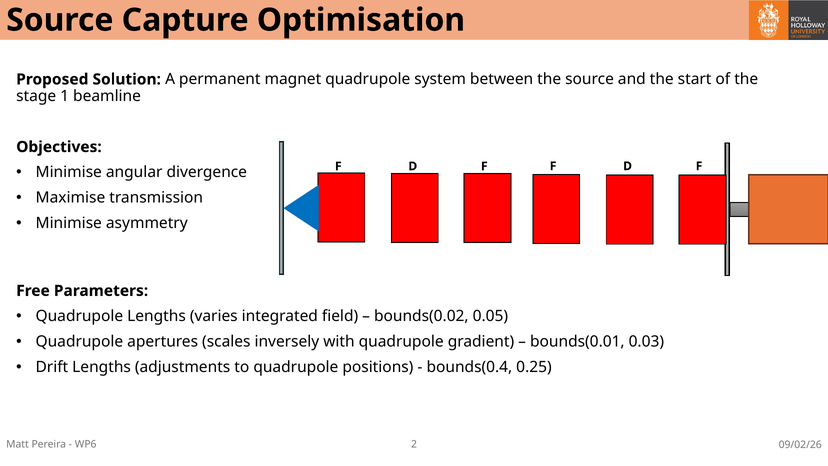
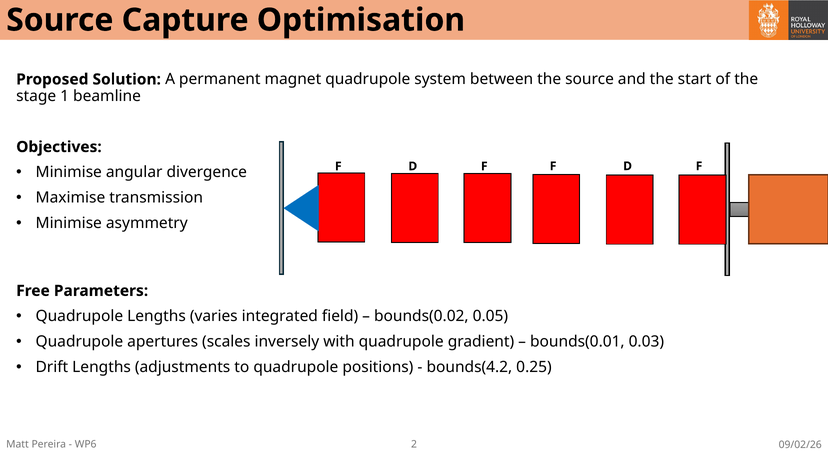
bounds(0.4: bounds(0.4 -> bounds(4.2
